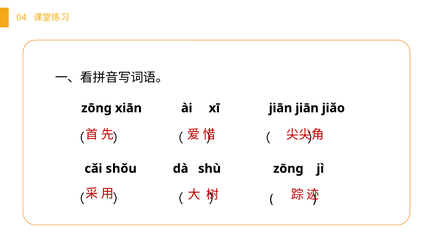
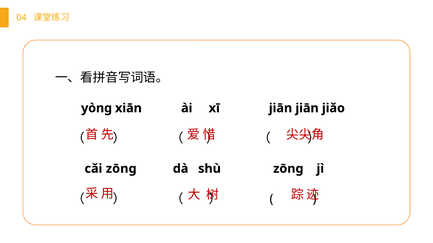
zōng at (96, 108): zōng -> yònɡ
cǎi shǒu: shǒu -> zōng
